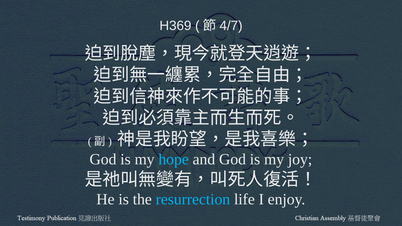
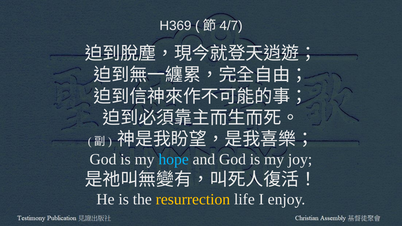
resurrection colour: light blue -> yellow
